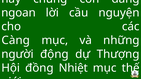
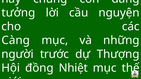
ngoan: ngoan -> tưởng
động: động -> trước
